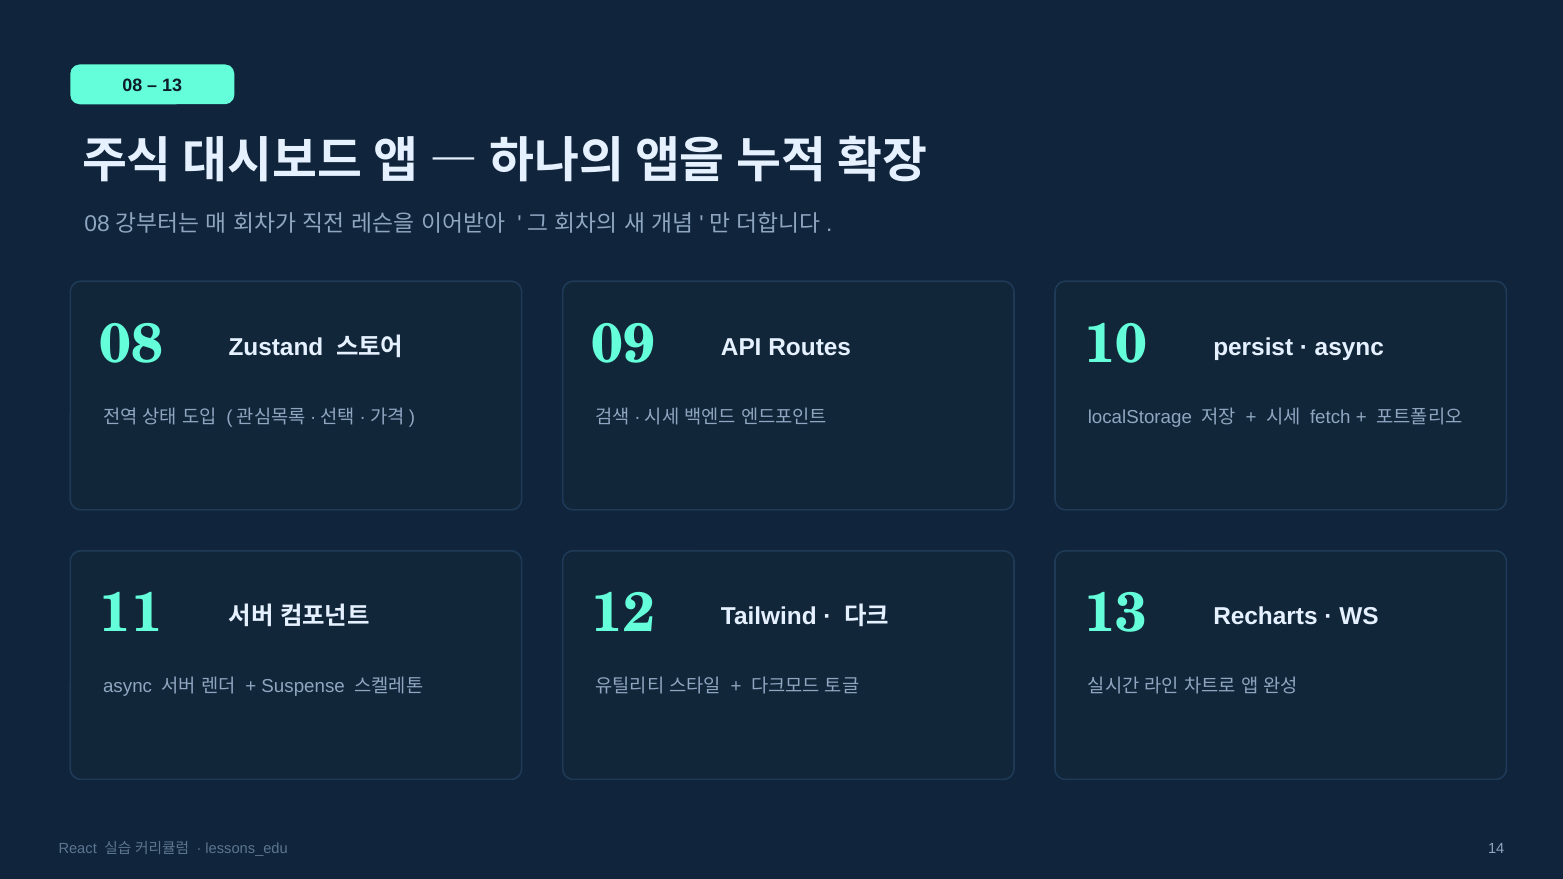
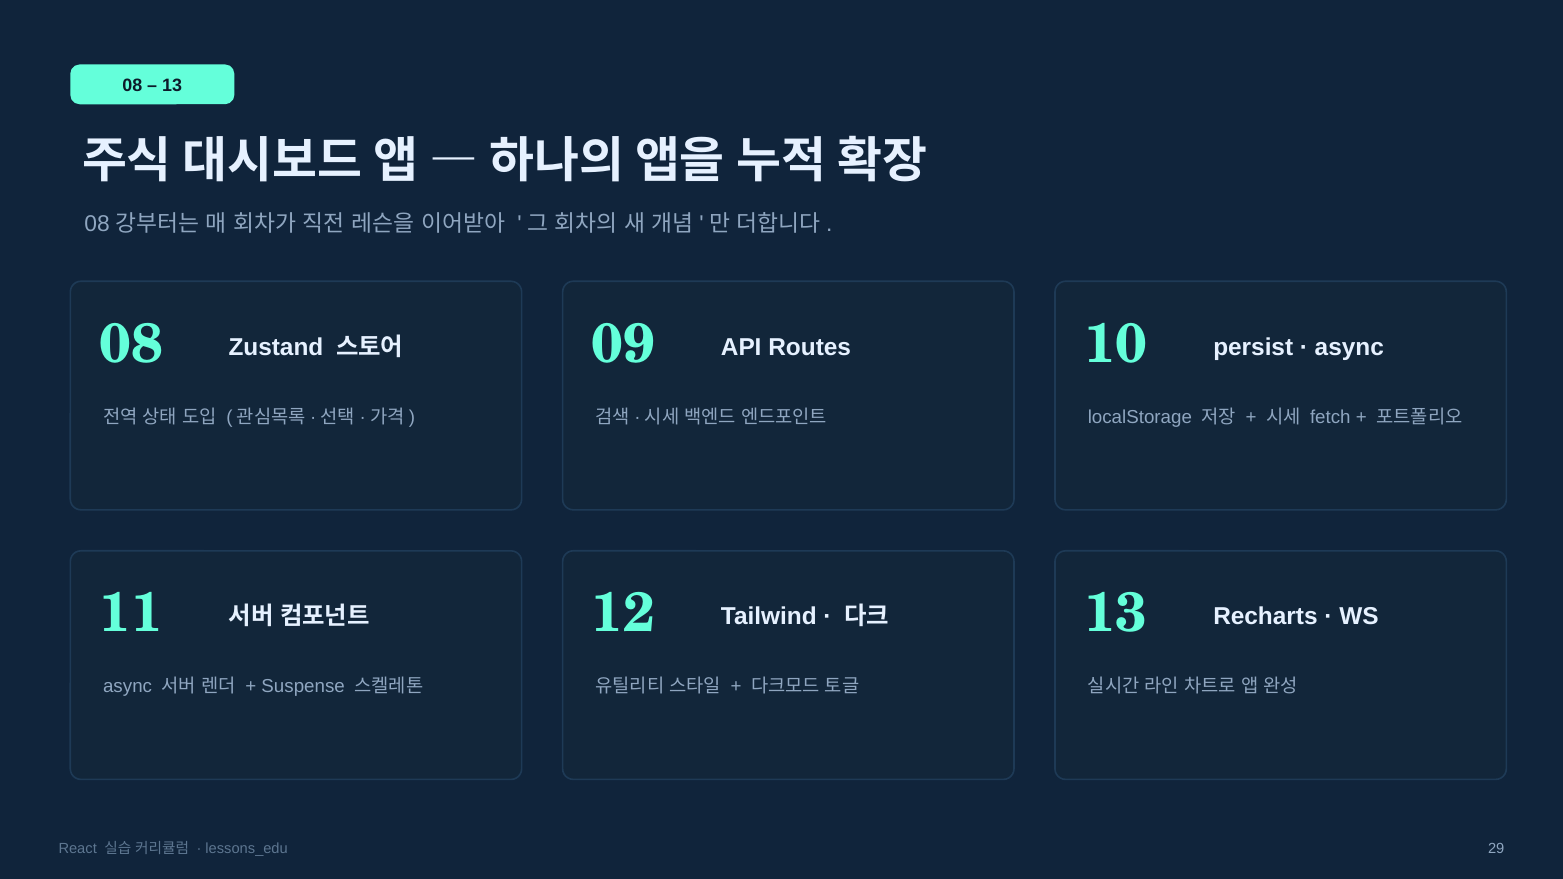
14: 14 -> 29
